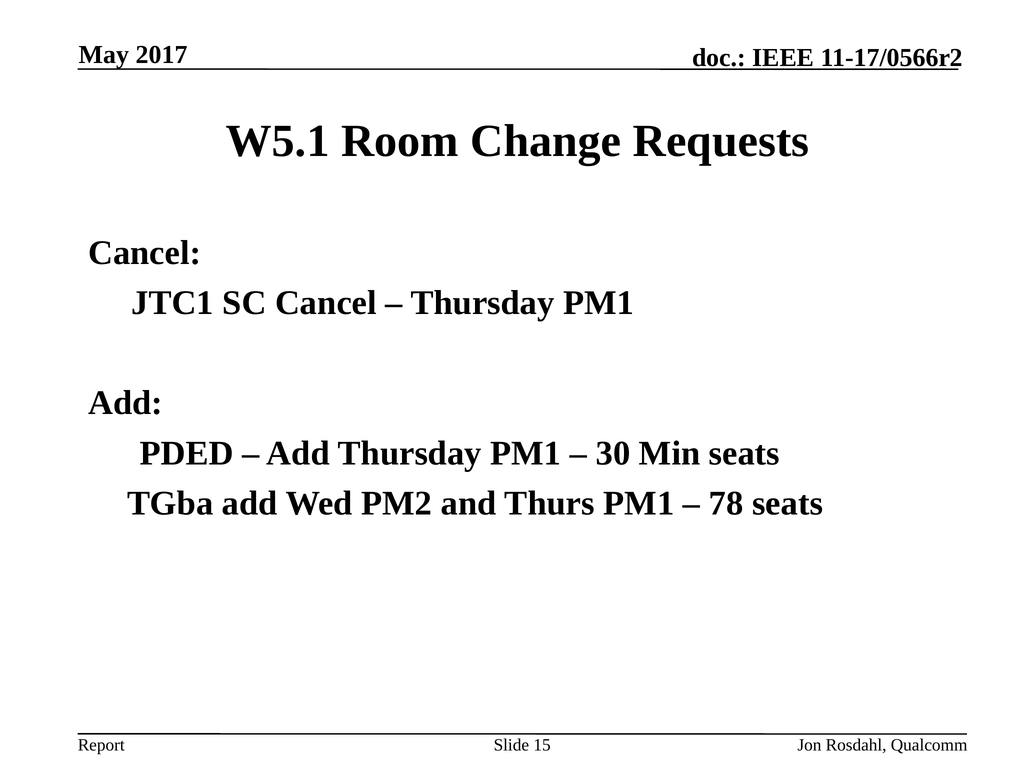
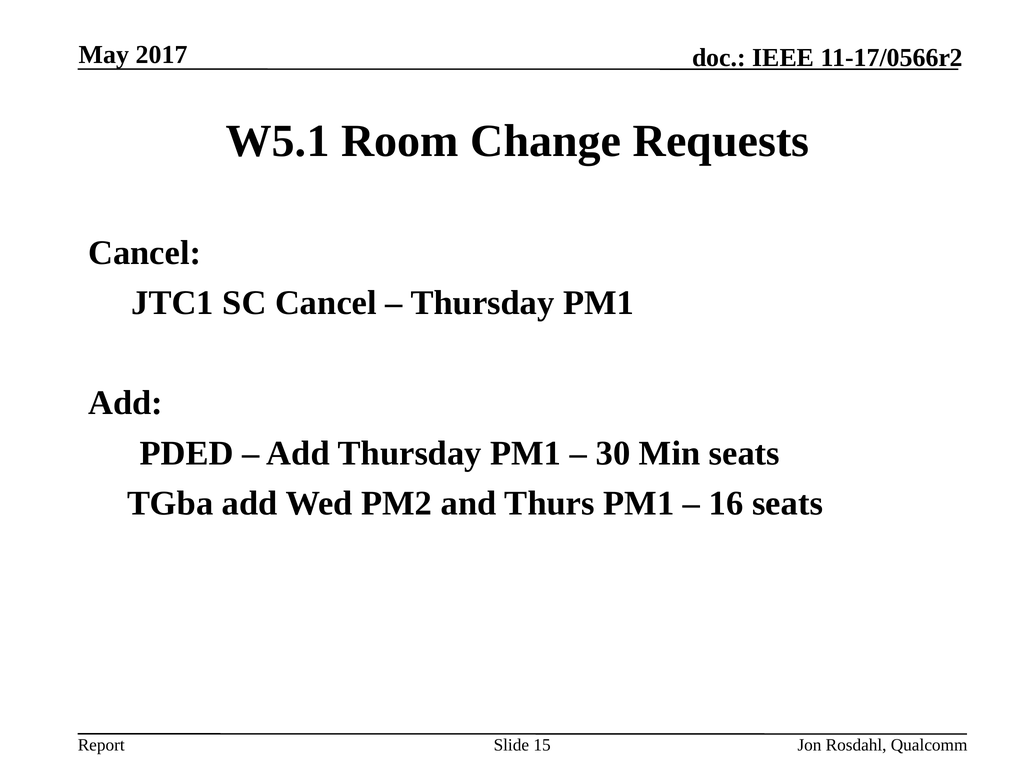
78: 78 -> 16
